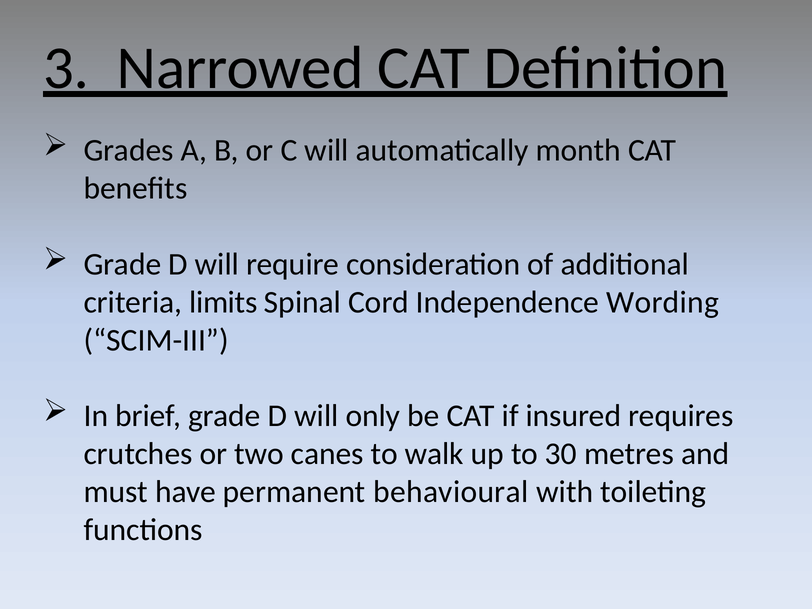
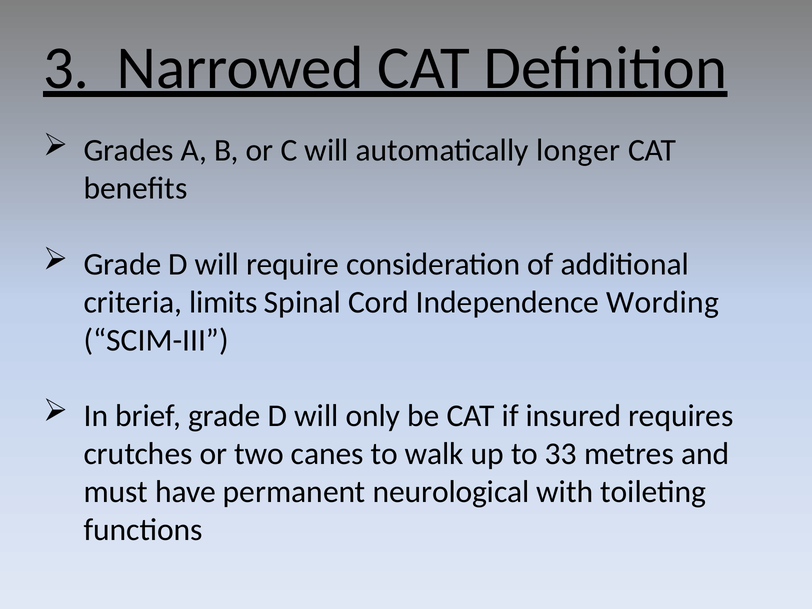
month: month -> longer
30: 30 -> 33
behavioural: behavioural -> neurological
